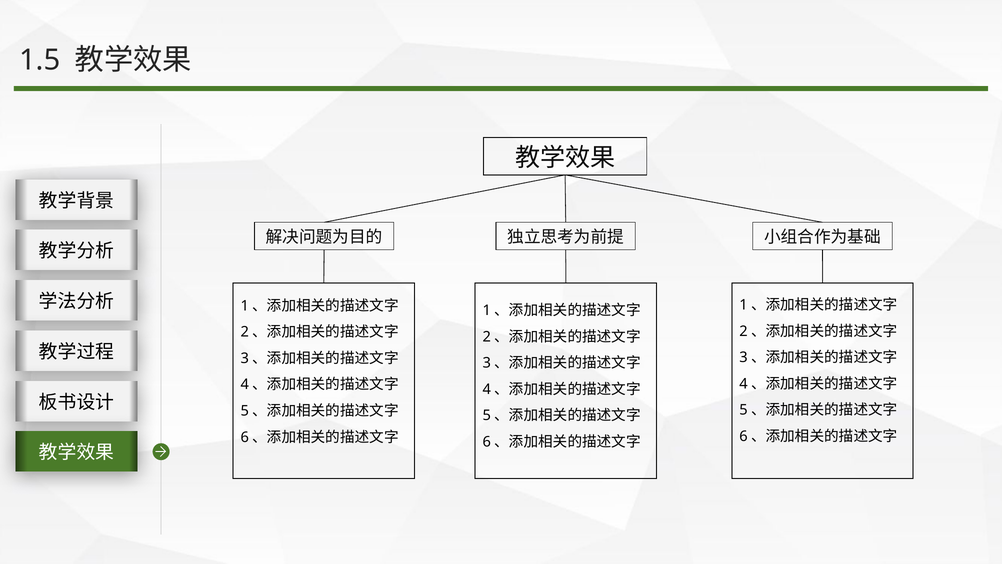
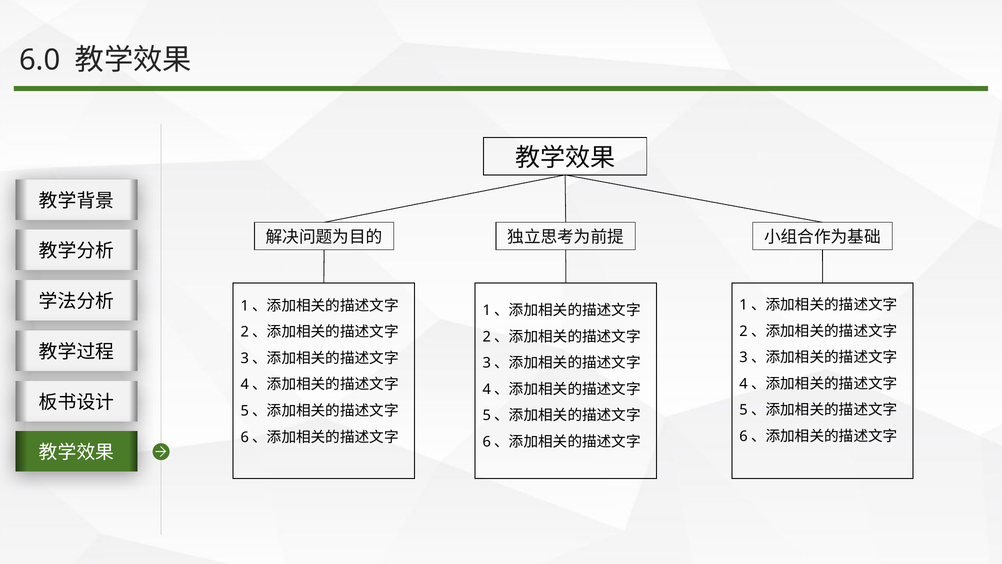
1.5: 1.5 -> 6.0
